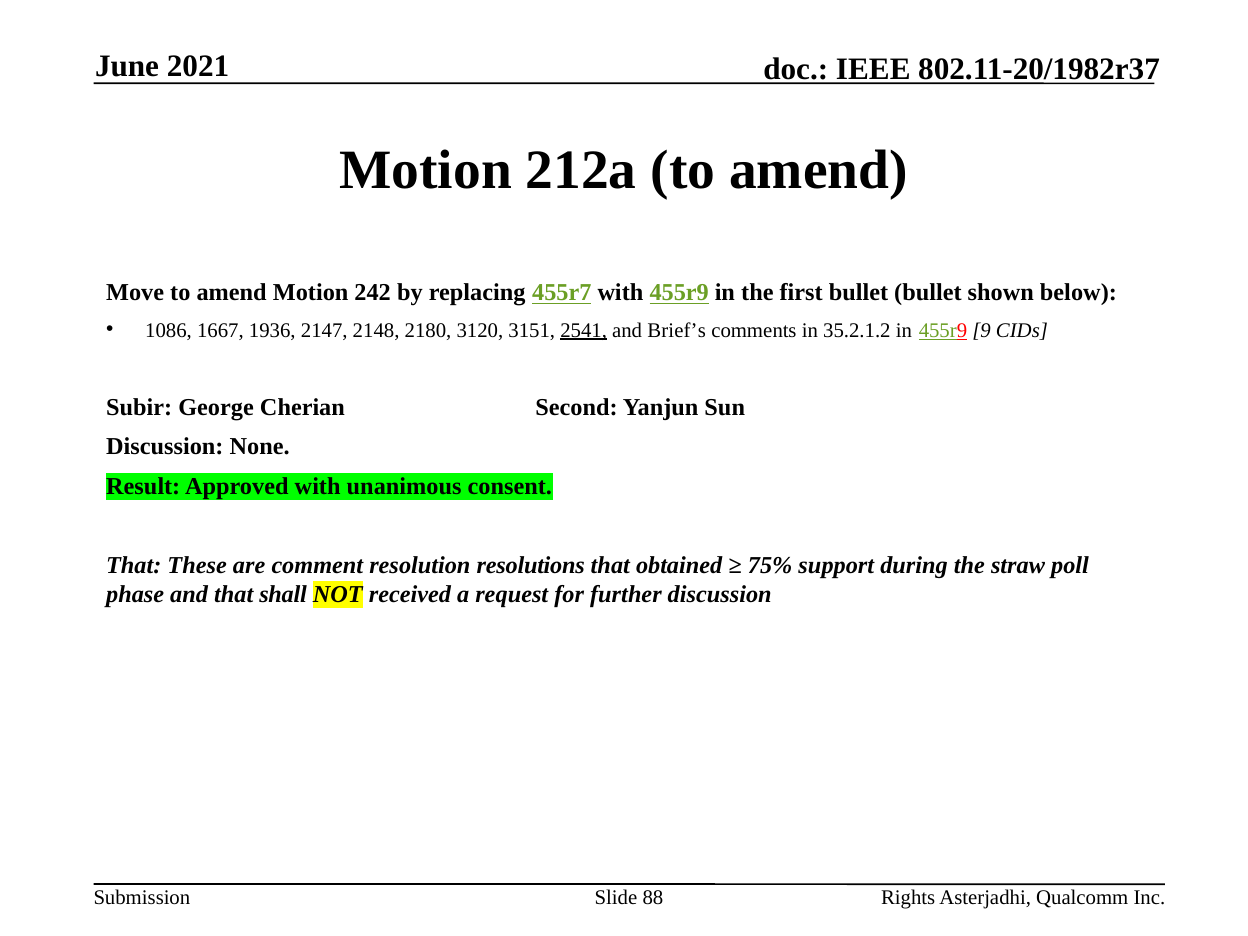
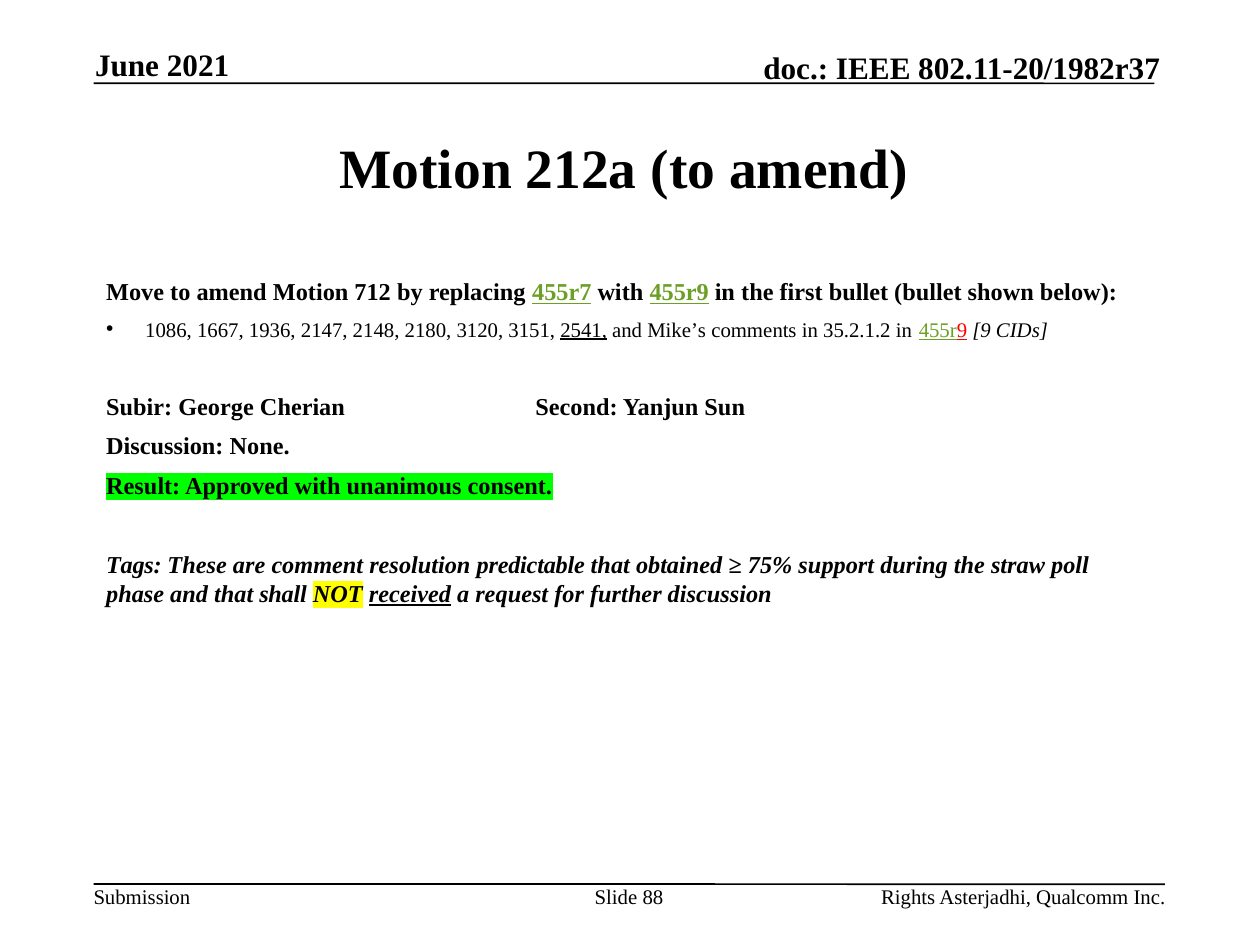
242: 242 -> 712
Brief’s: Brief’s -> Mike’s
That at (134, 566): That -> Tags
resolutions: resolutions -> predictable
received underline: none -> present
